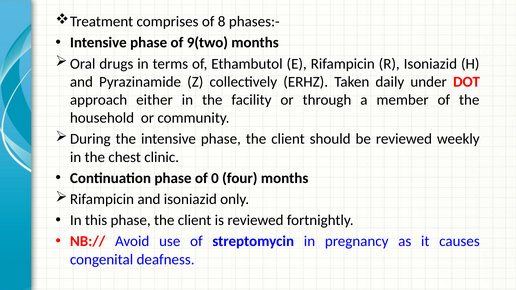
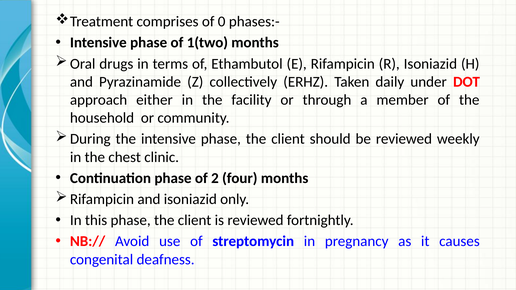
8: 8 -> 0
9(two: 9(two -> 1(two
0: 0 -> 2
